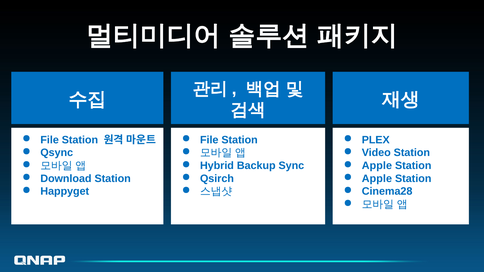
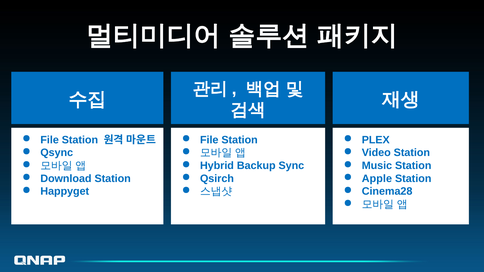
Apple at (377, 166): Apple -> Music
